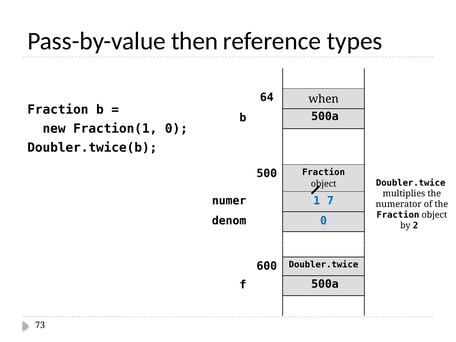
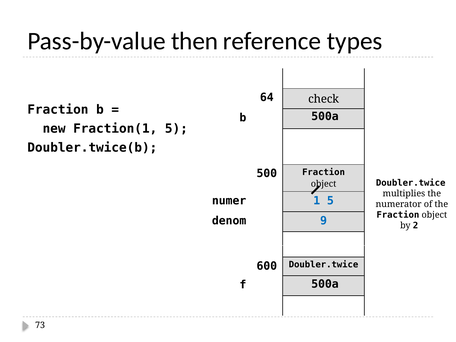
when: when -> check
Fraction(1 0: 0 -> 5
1 7: 7 -> 5
denom 0: 0 -> 9
